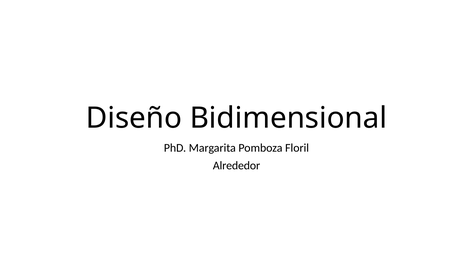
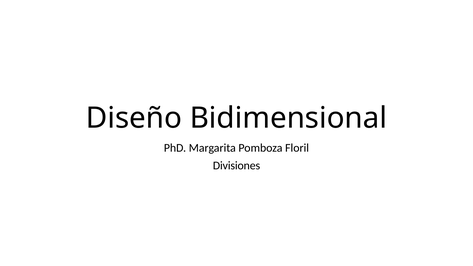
Alrededor: Alrededor -> Divisiones
